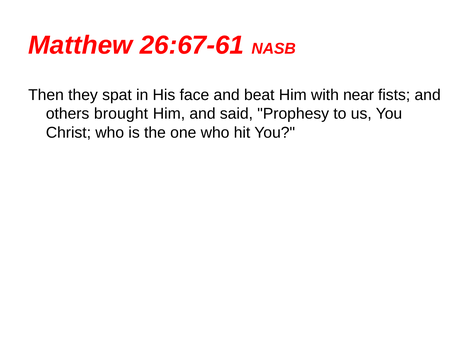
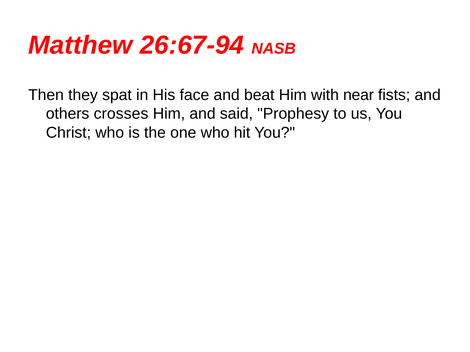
26:67-61: 26:67-61 -> 26:67-94
brought: brought -> crosses
